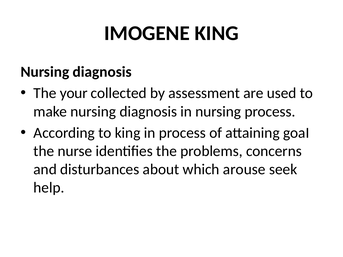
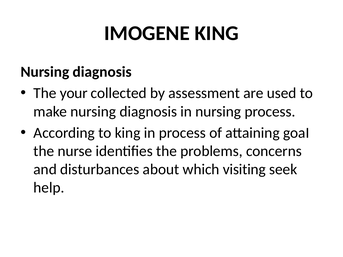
arouse: arouse -> visiting
